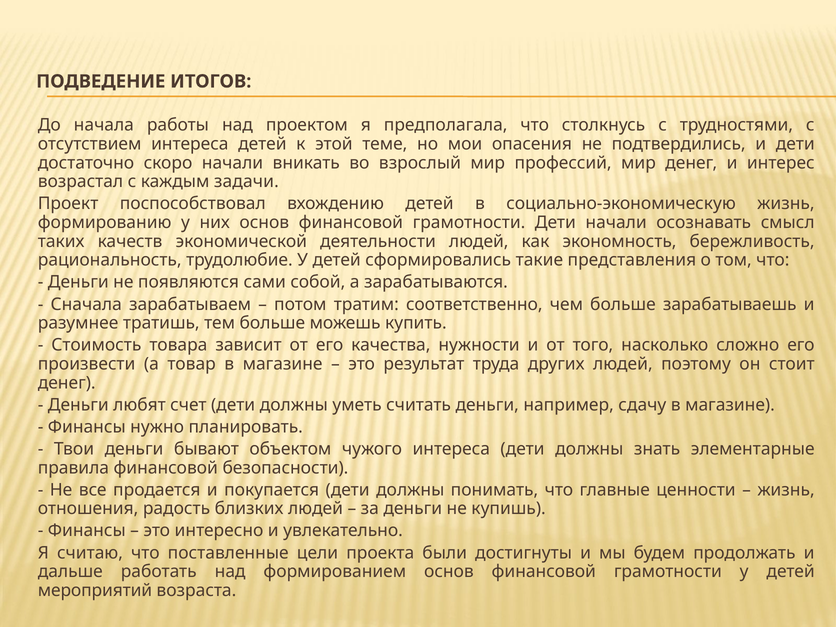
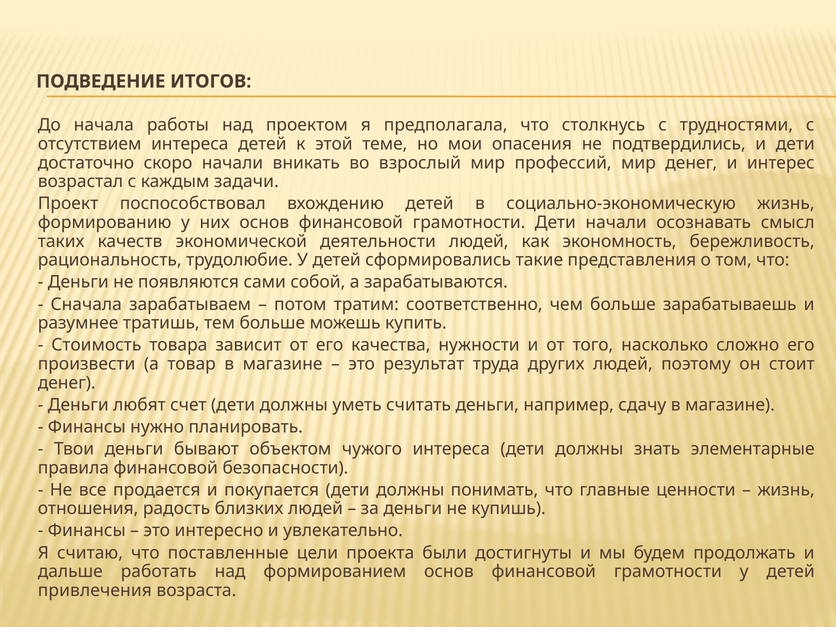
мероприятий: мероприятий -> привлечения
